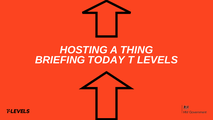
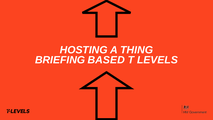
TODAY: TODAY -> BASED
